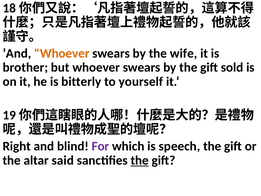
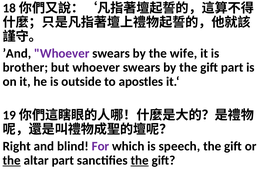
Whoever at (62, 53) colour: orange -> purple
gift sold: sold -> part
bitterly: bitterly -> outside
yourself: yourself -> apostles
the at (12, 160) underline: none -> present
altar said: said -> part
